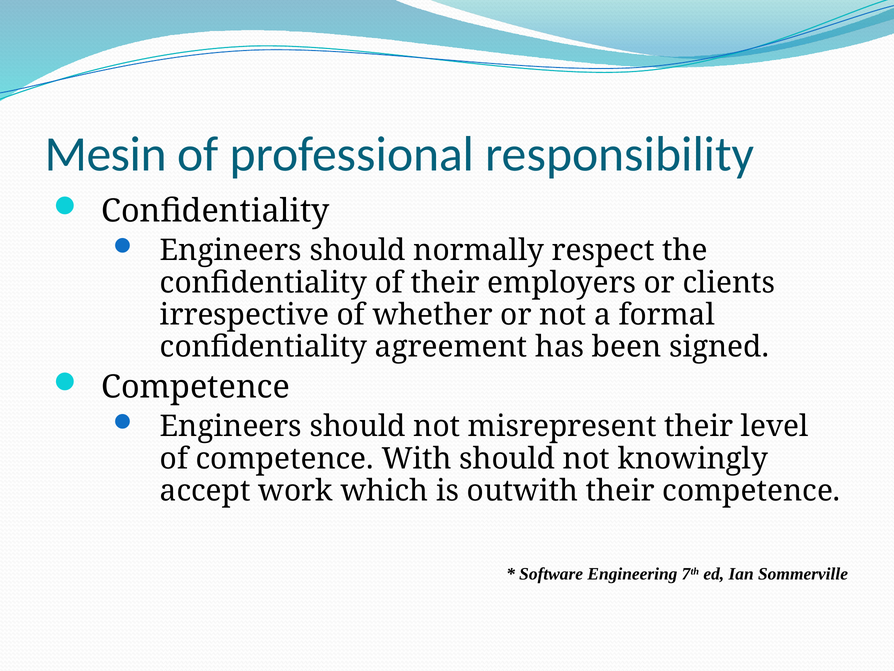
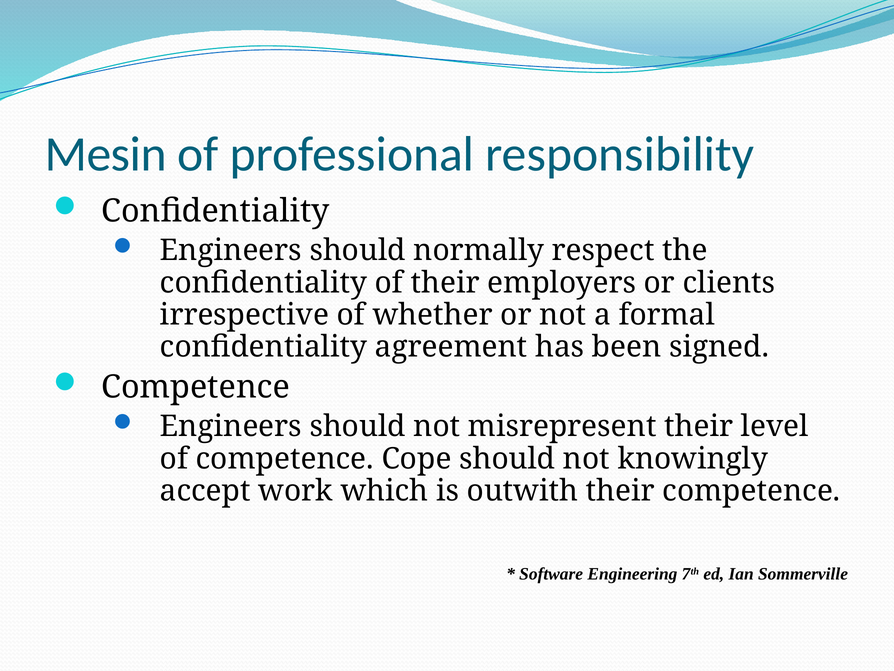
With: With -> Cope
